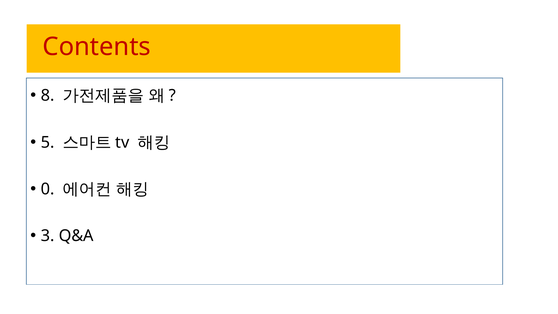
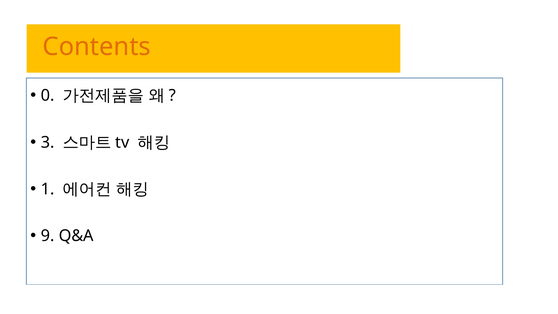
Contents colour: red -> orange
8: 8 -> 0
5: 5 -> 3
0: 0 -> 1
3: 3 -> 9
